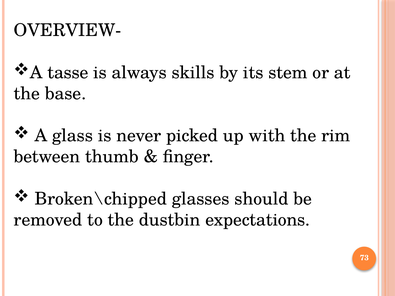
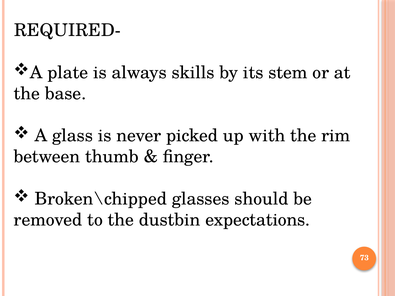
OVERVIEW-: OVERVIEW- -> REQUIRED-
tasse: tasse -> plate
